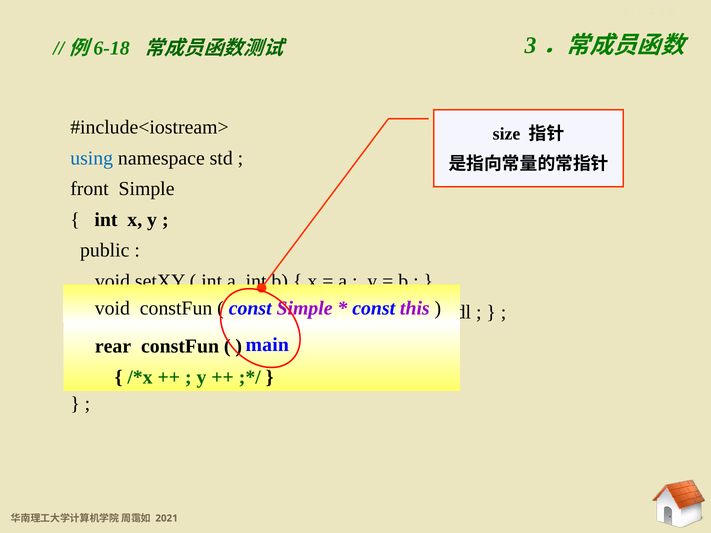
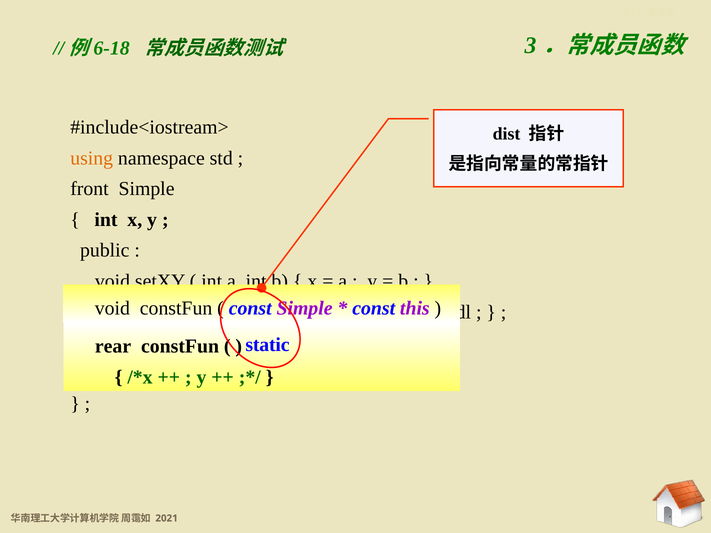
size: size -> dist
using colour: blue -> orange
main: main -> static
